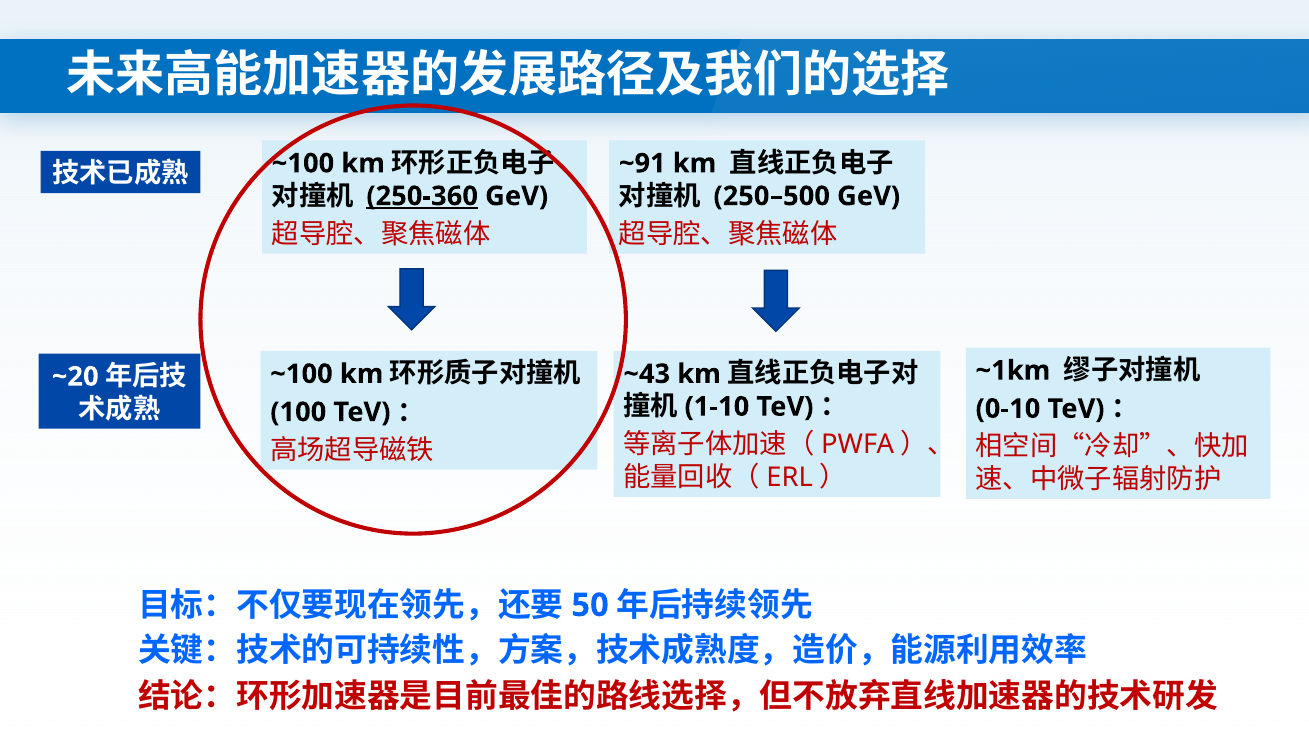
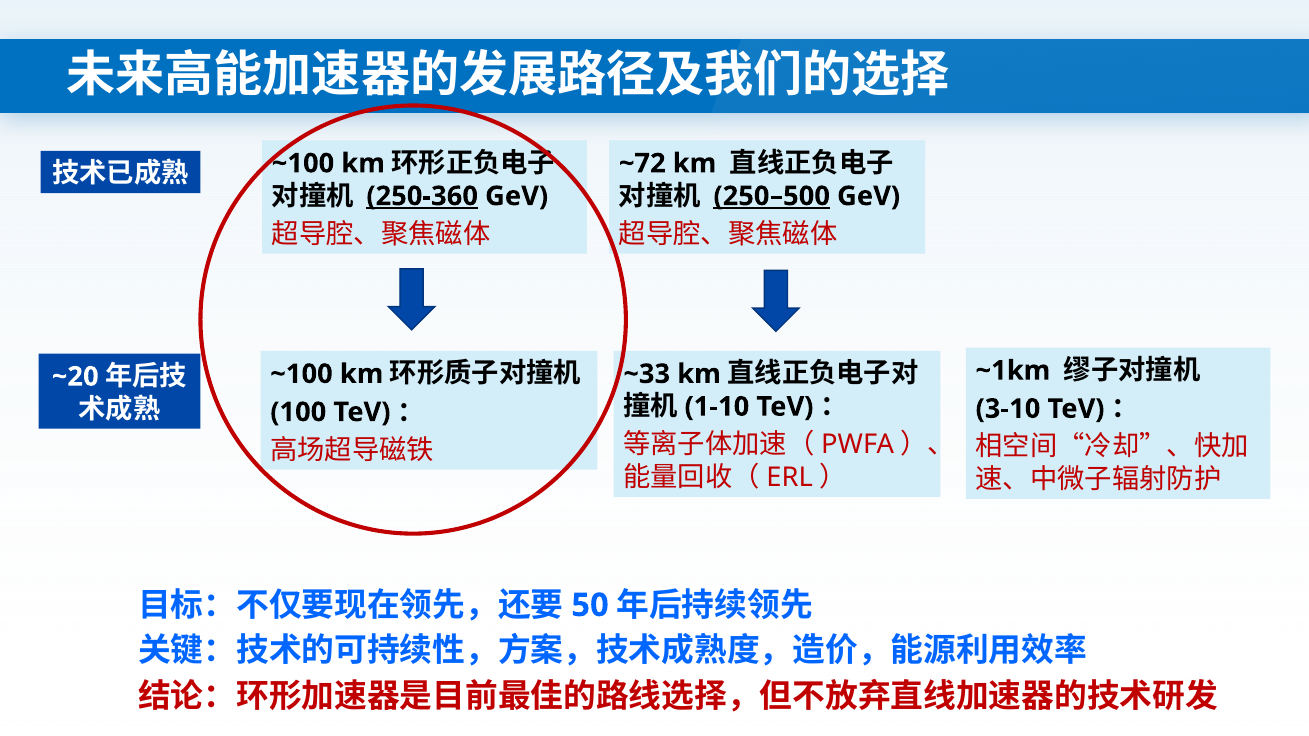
~91: ~91 -> ~72
250–500 underline: none -> present
~43: ~43 -> ~33
0-10: 0-10 -> 3-10
